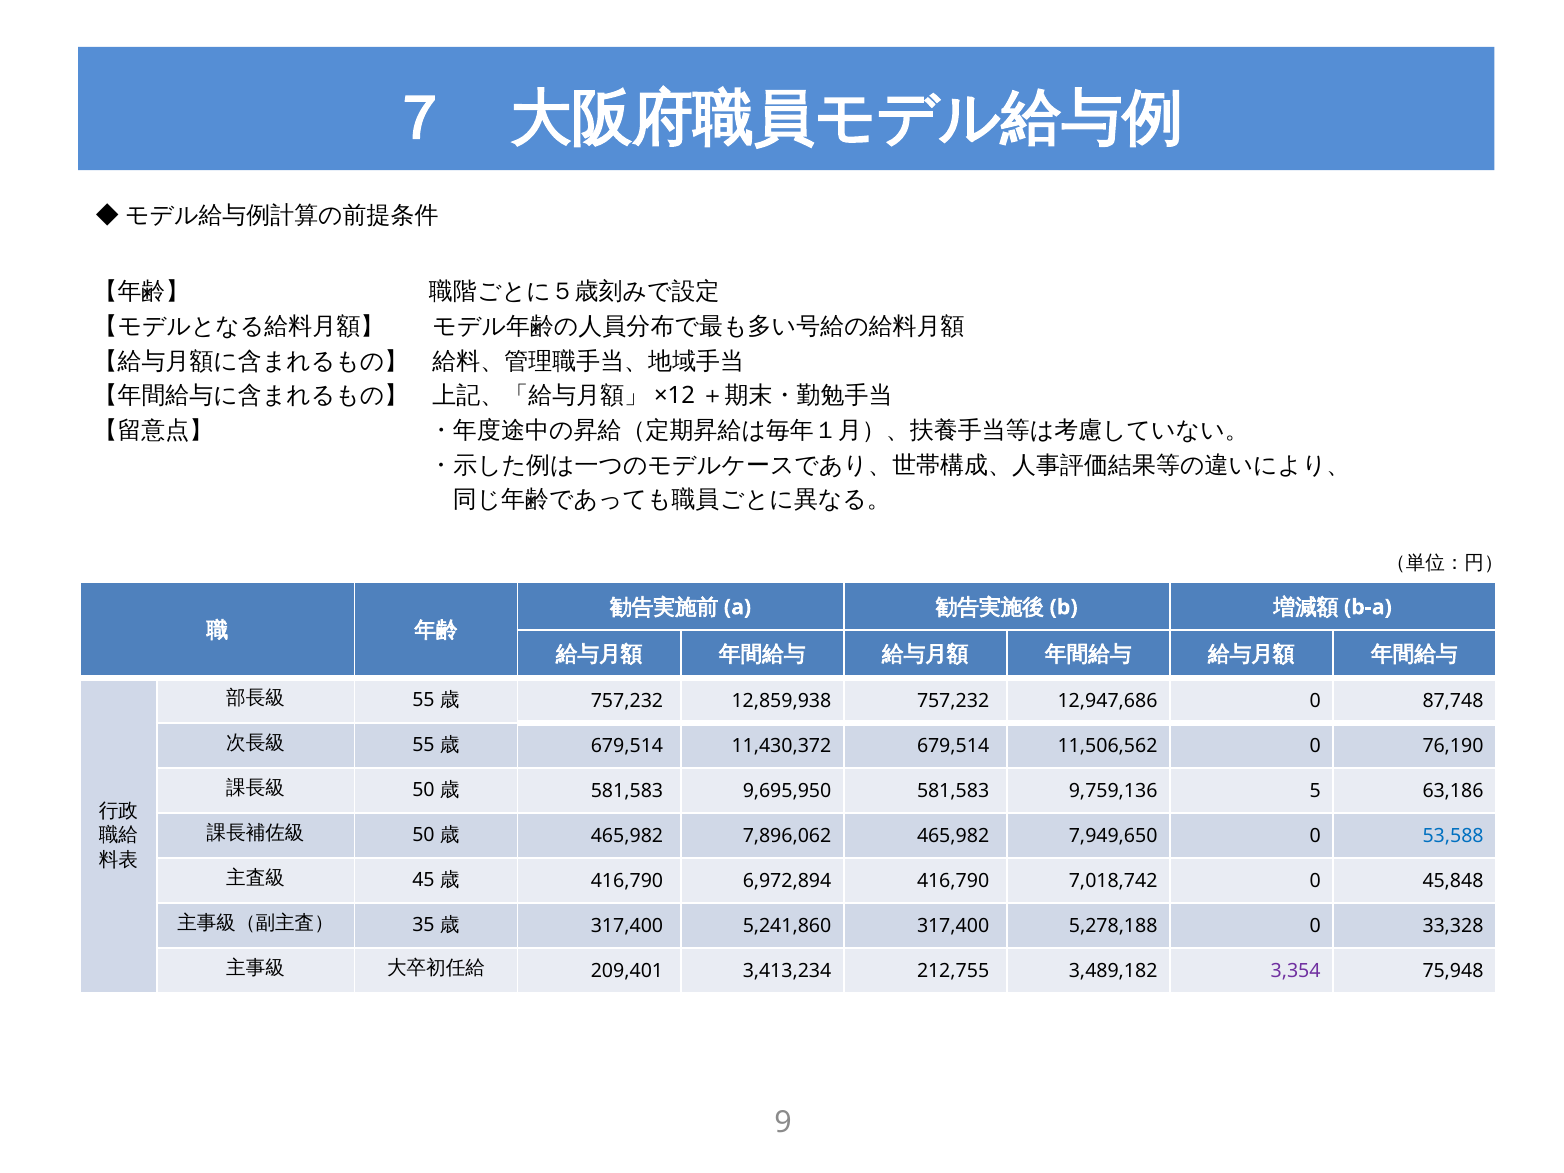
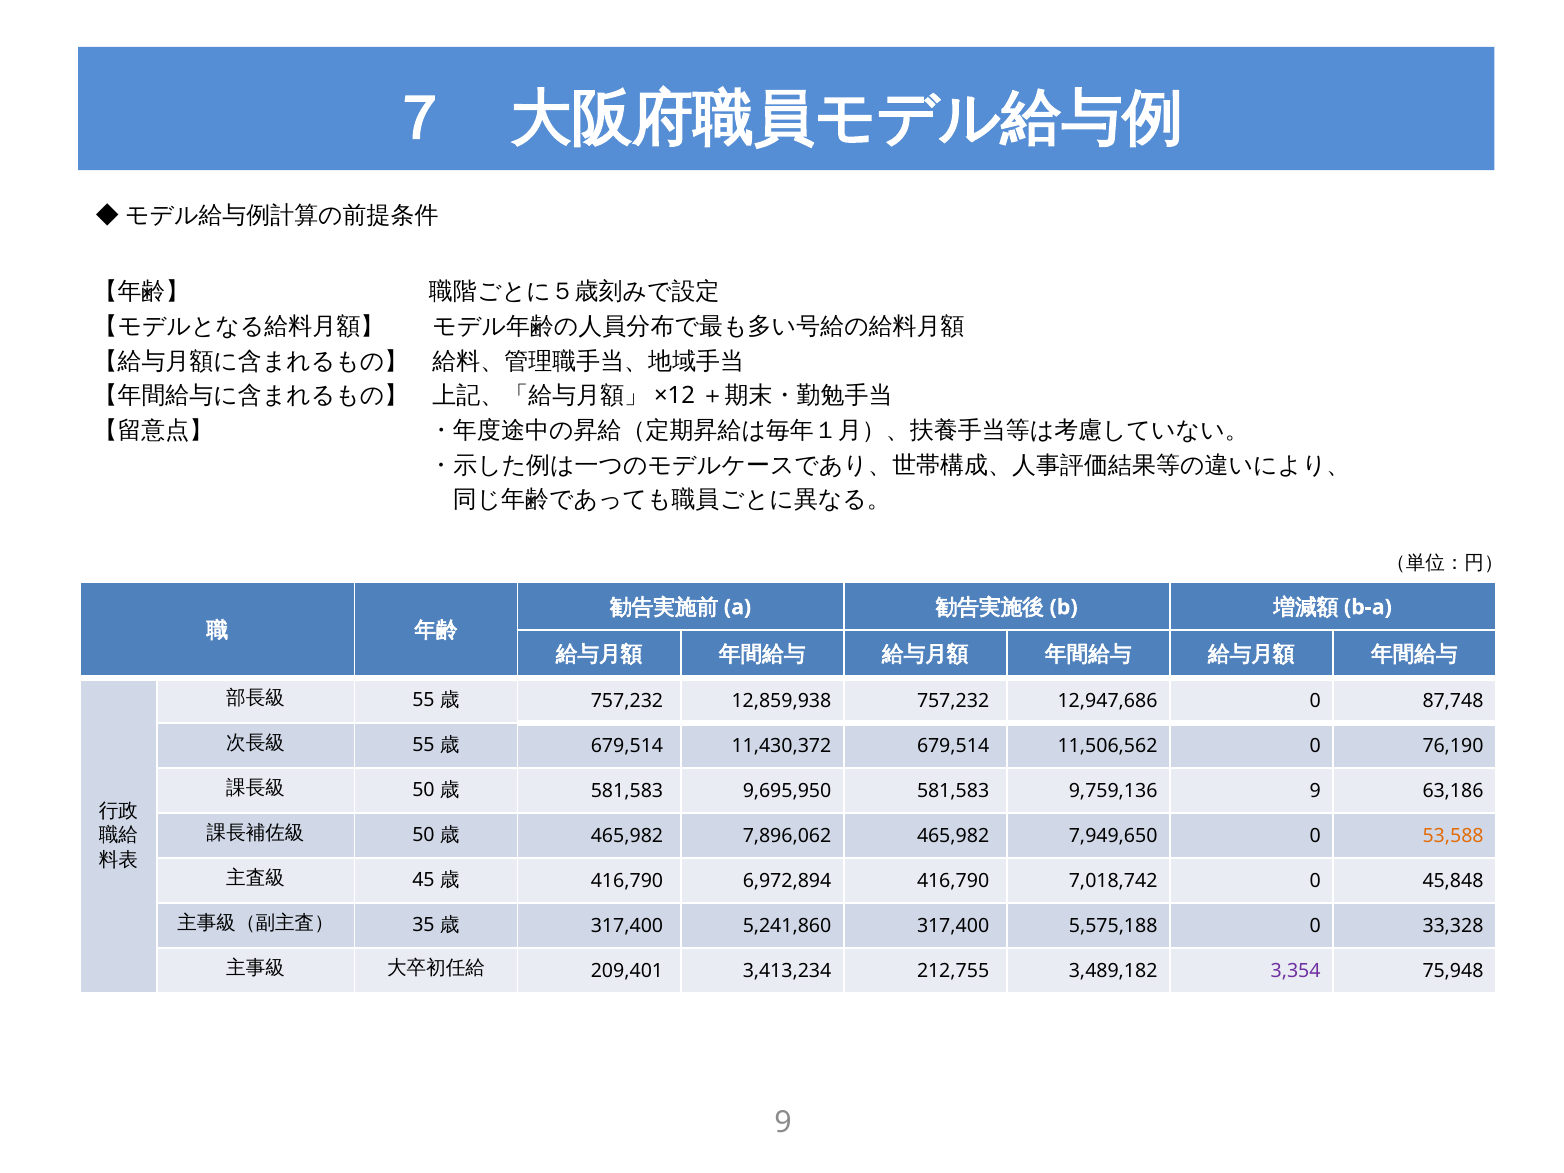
9,759,136 5: 5 -> 9
53,588 colour: blue -> orange
5,278,188: 5,278,188 -> 5,575,188
